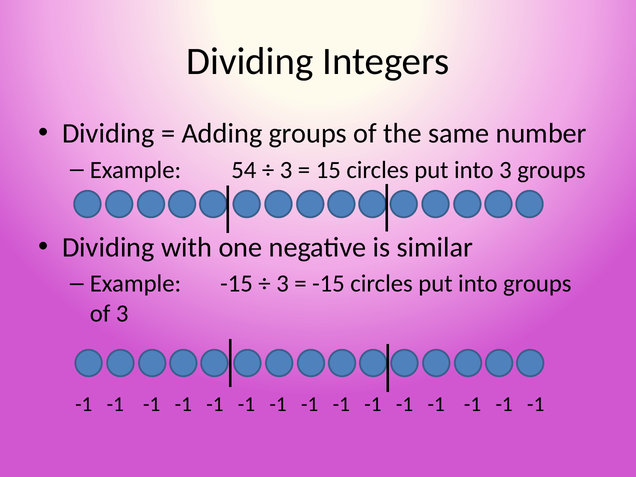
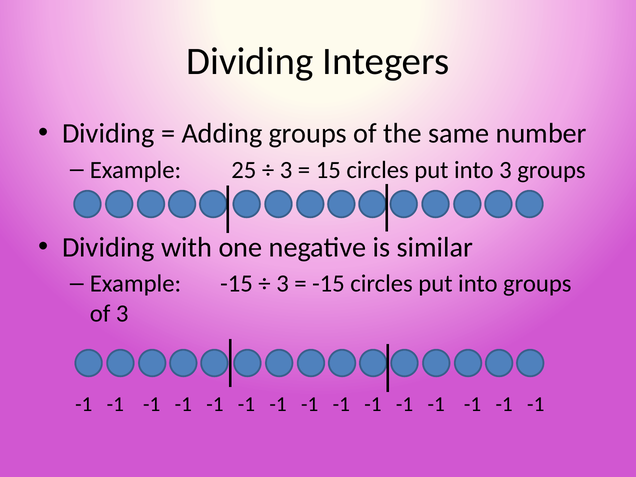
54: 54 -> 25
